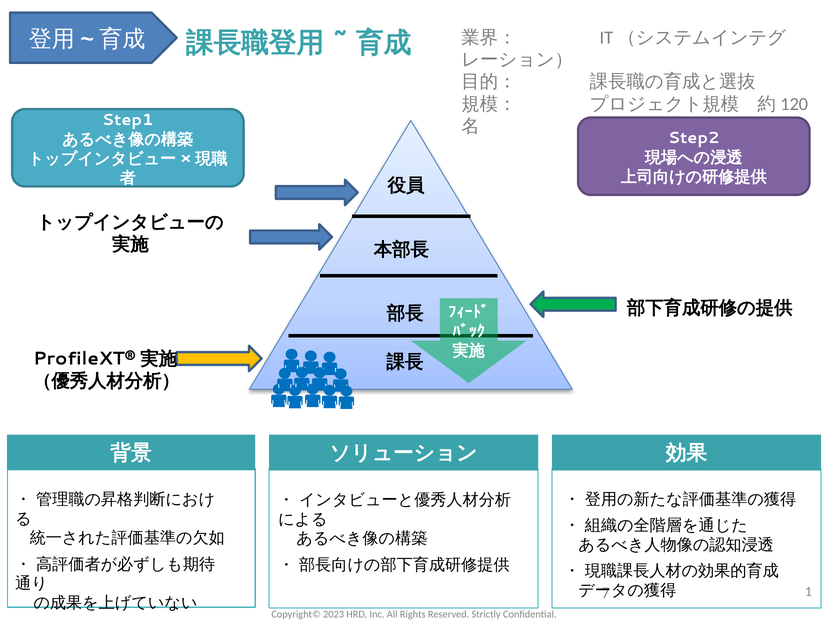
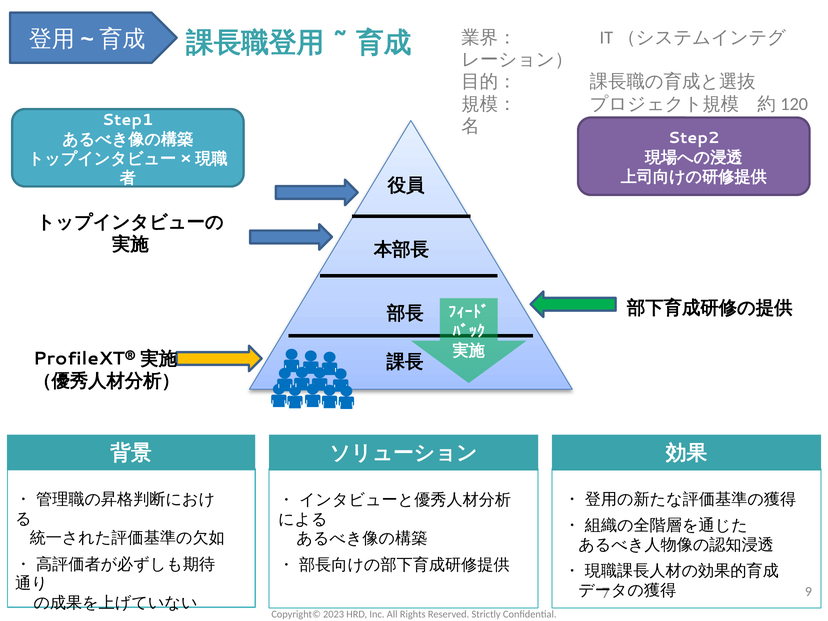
1: 1 -> 9
